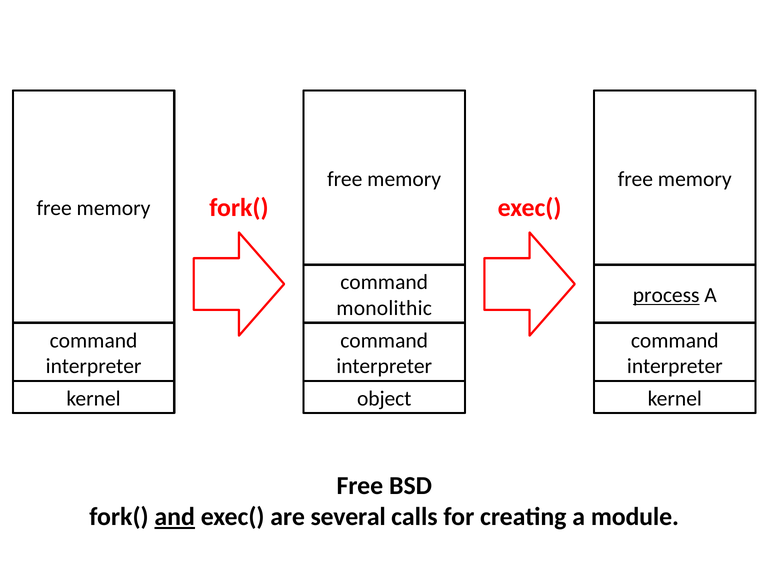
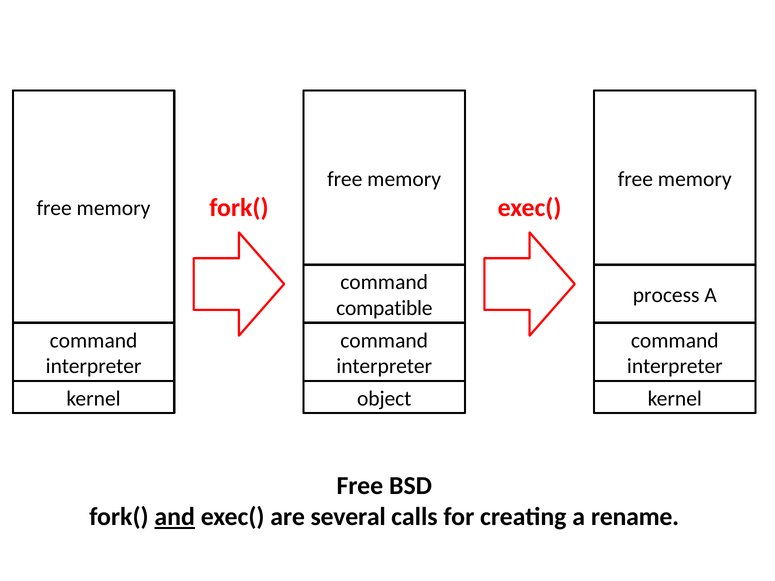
process underline: present -> none
monolithic: monolithic -> compatible
module: module -> rename
